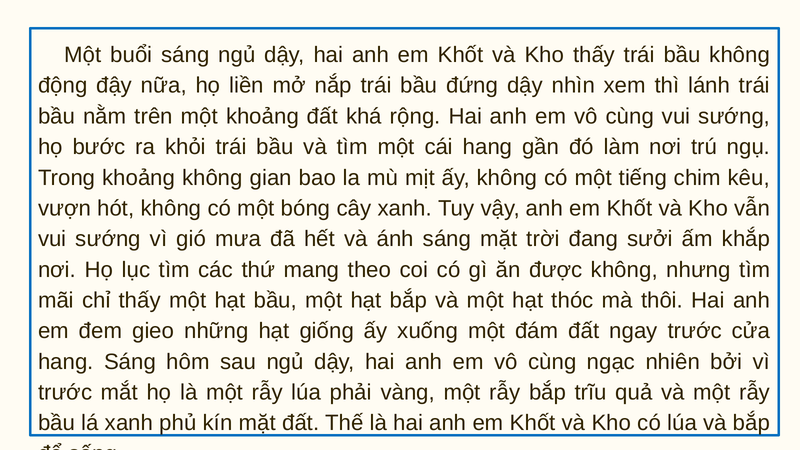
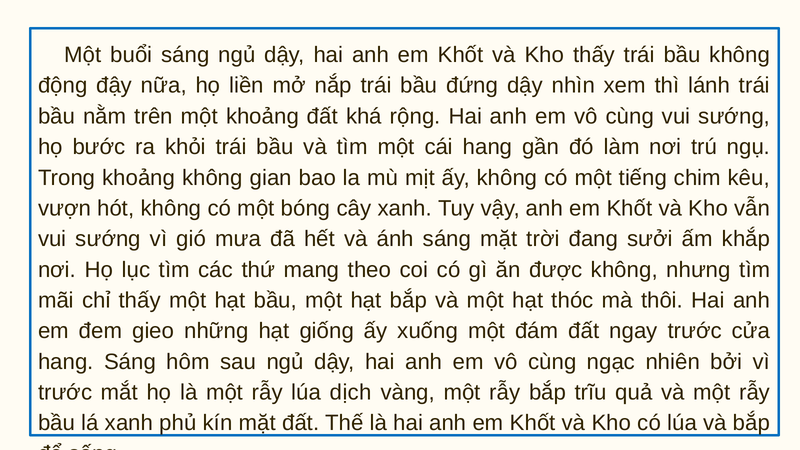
phải: phải -> dịch
